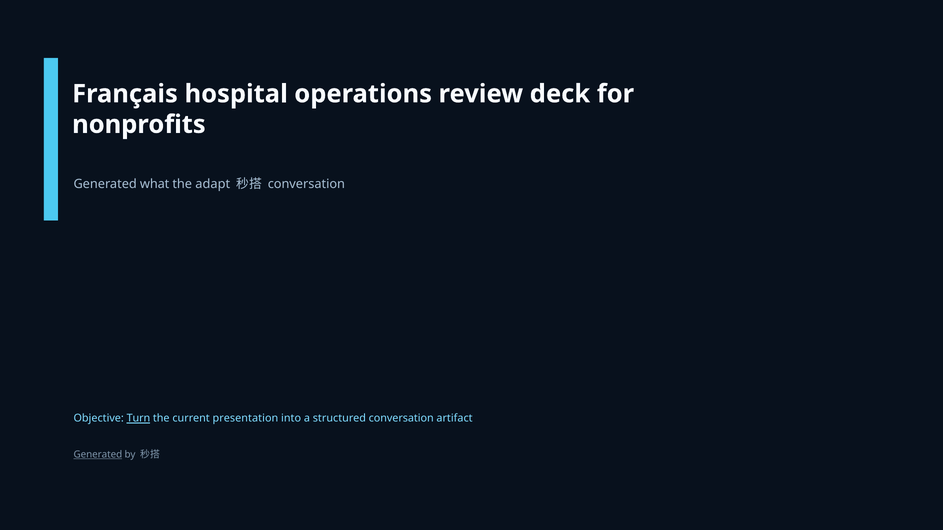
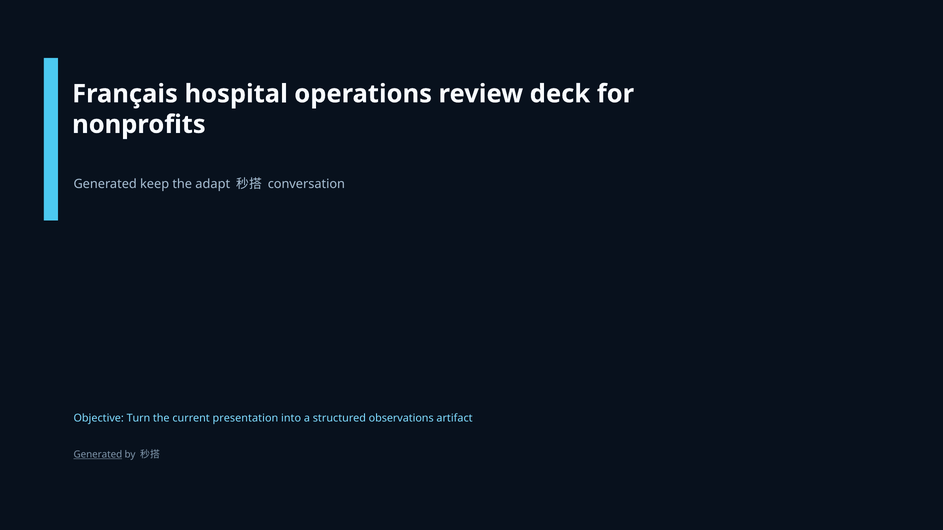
what: what -> keep
Turn underline: present -> none
structured conversation: conversation -> observations
